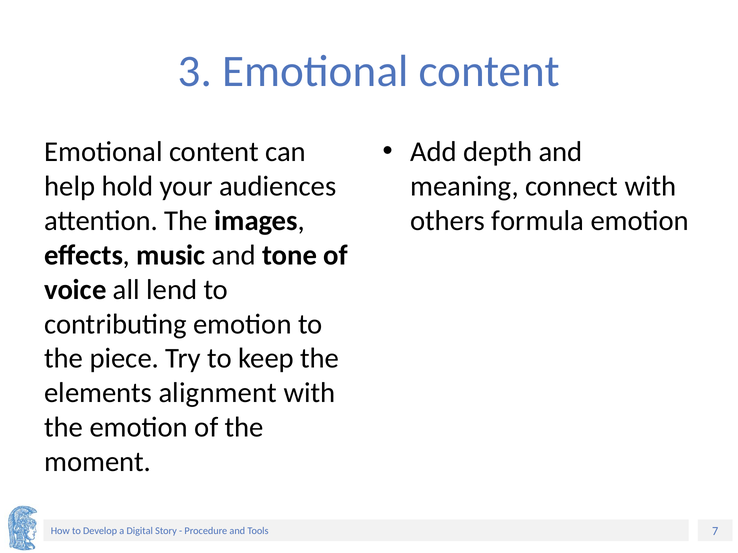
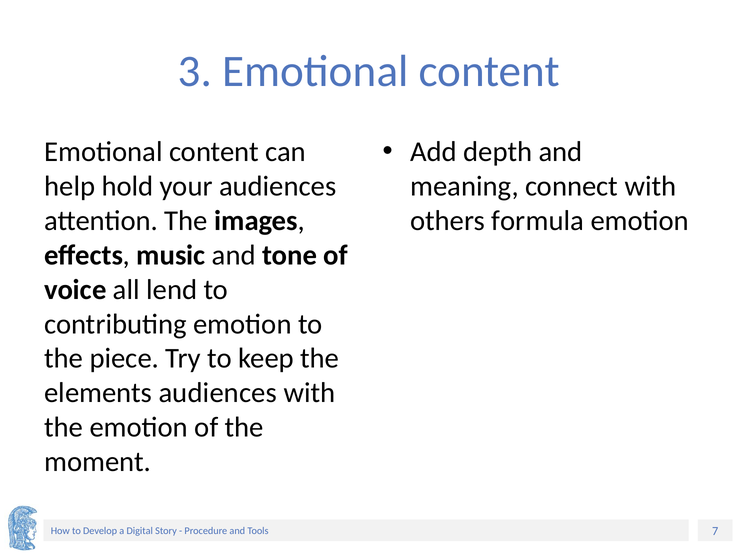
elements alignment: alignment -> audiences
